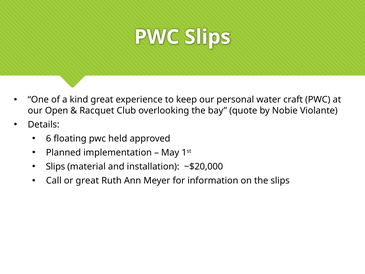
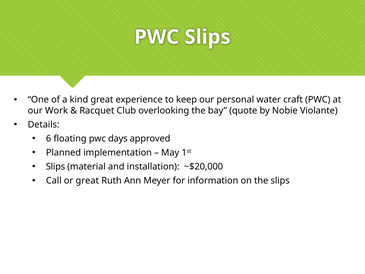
Open: Open -> Work
held: held -> days
